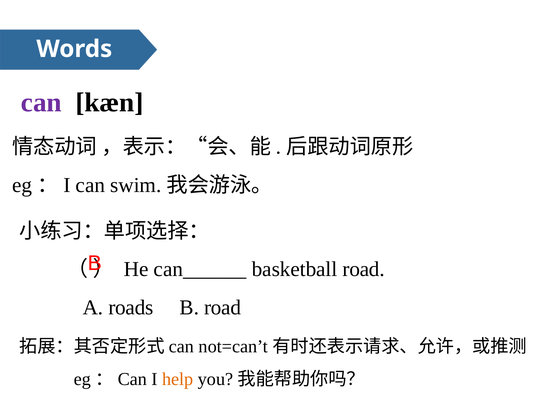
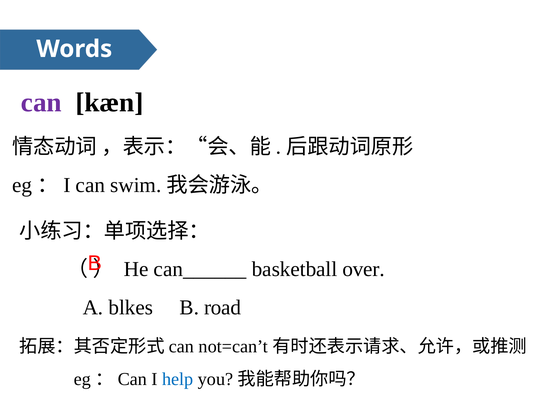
basketball road: road -> over
roads: roads -> blkes
help colour: orange -> blue
